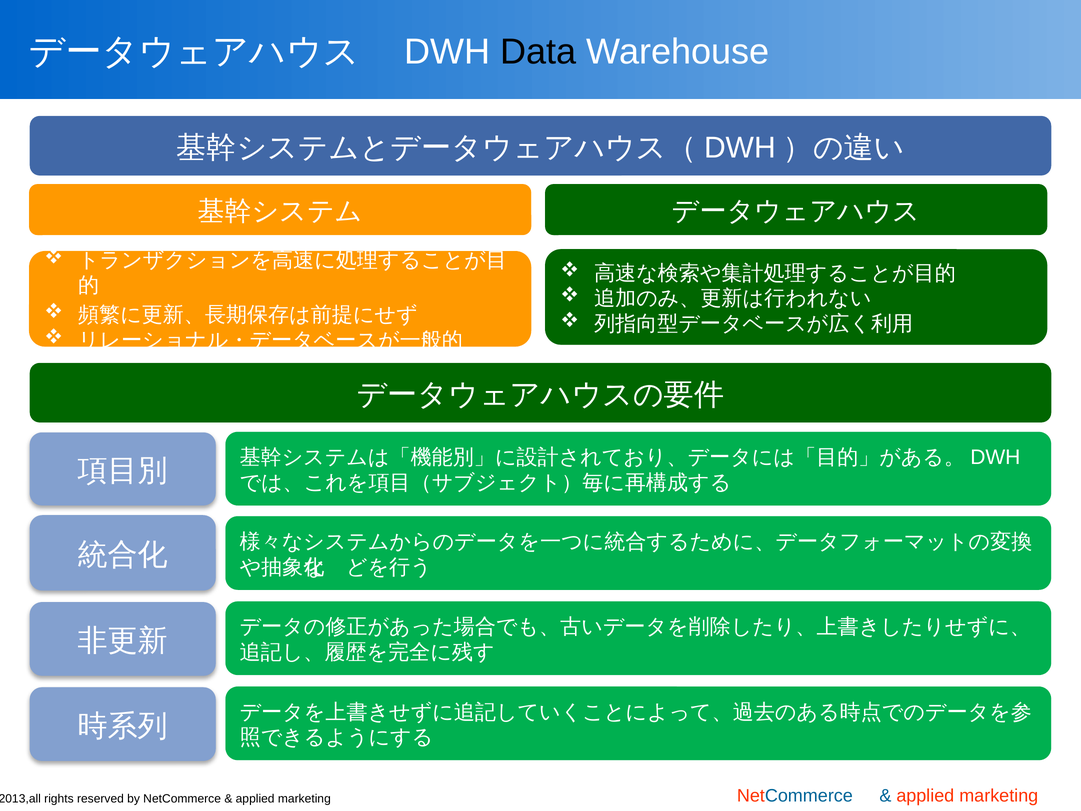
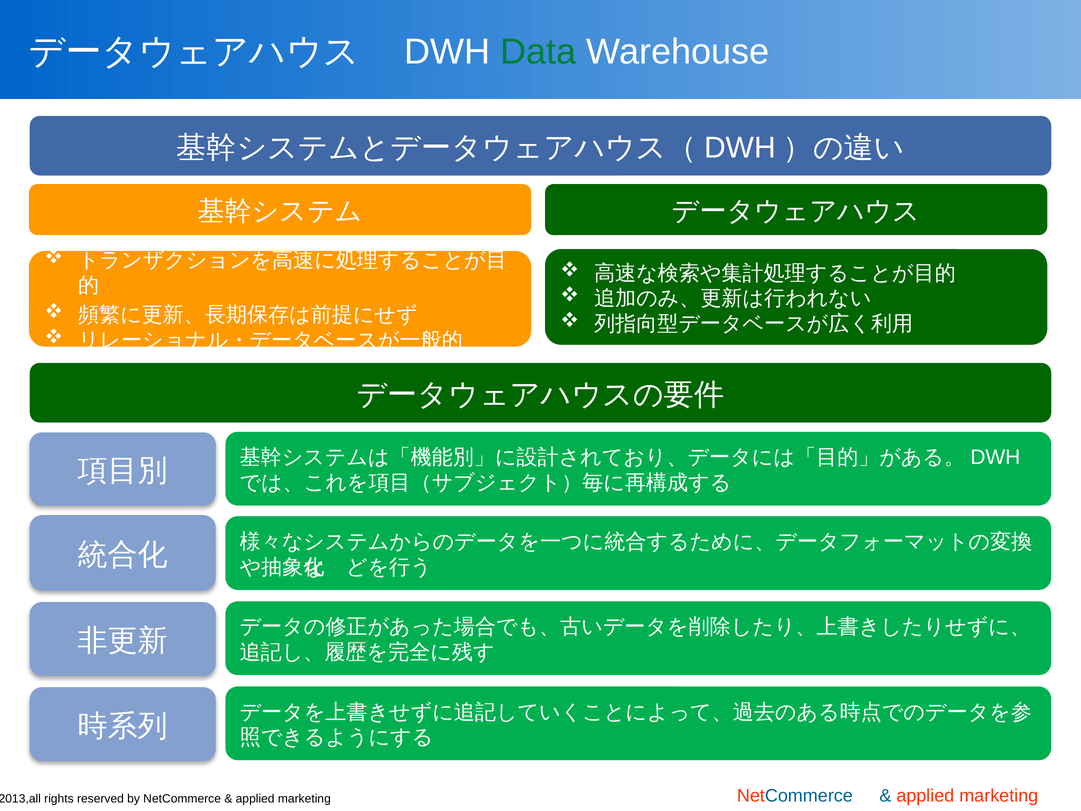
Data colour: black -> green
